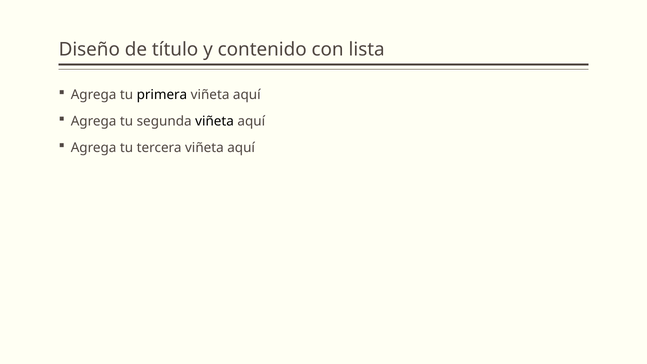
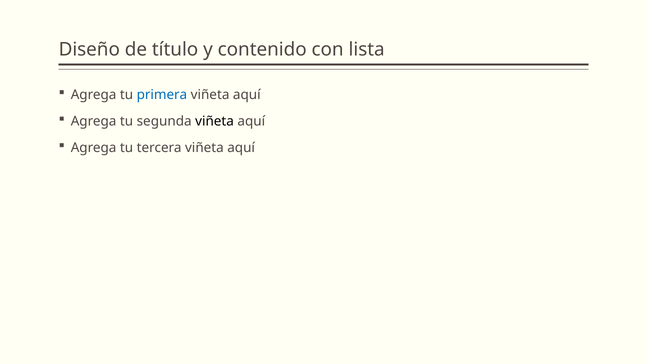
primera colour: black -> blue
